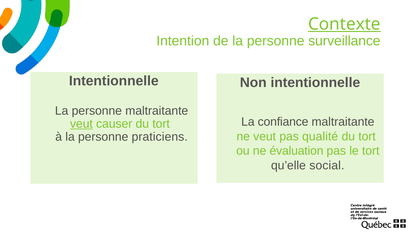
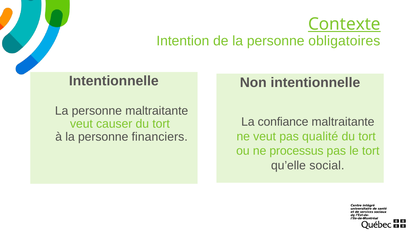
surveillance: surveillance -> obligatoires
veut at (81, 124) underline: present -> none
praticiens: praticiens -> financiers
évaluation: évaluation -> processus
